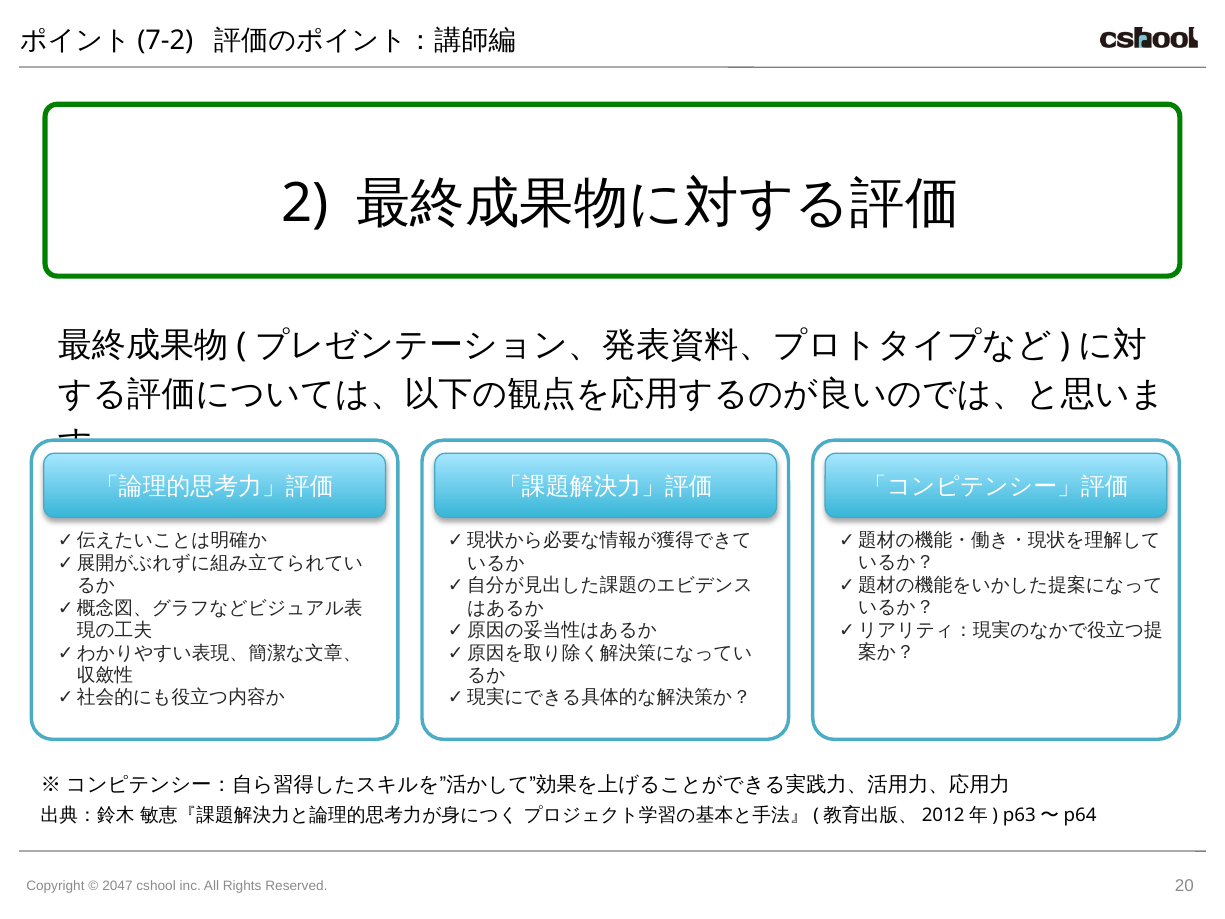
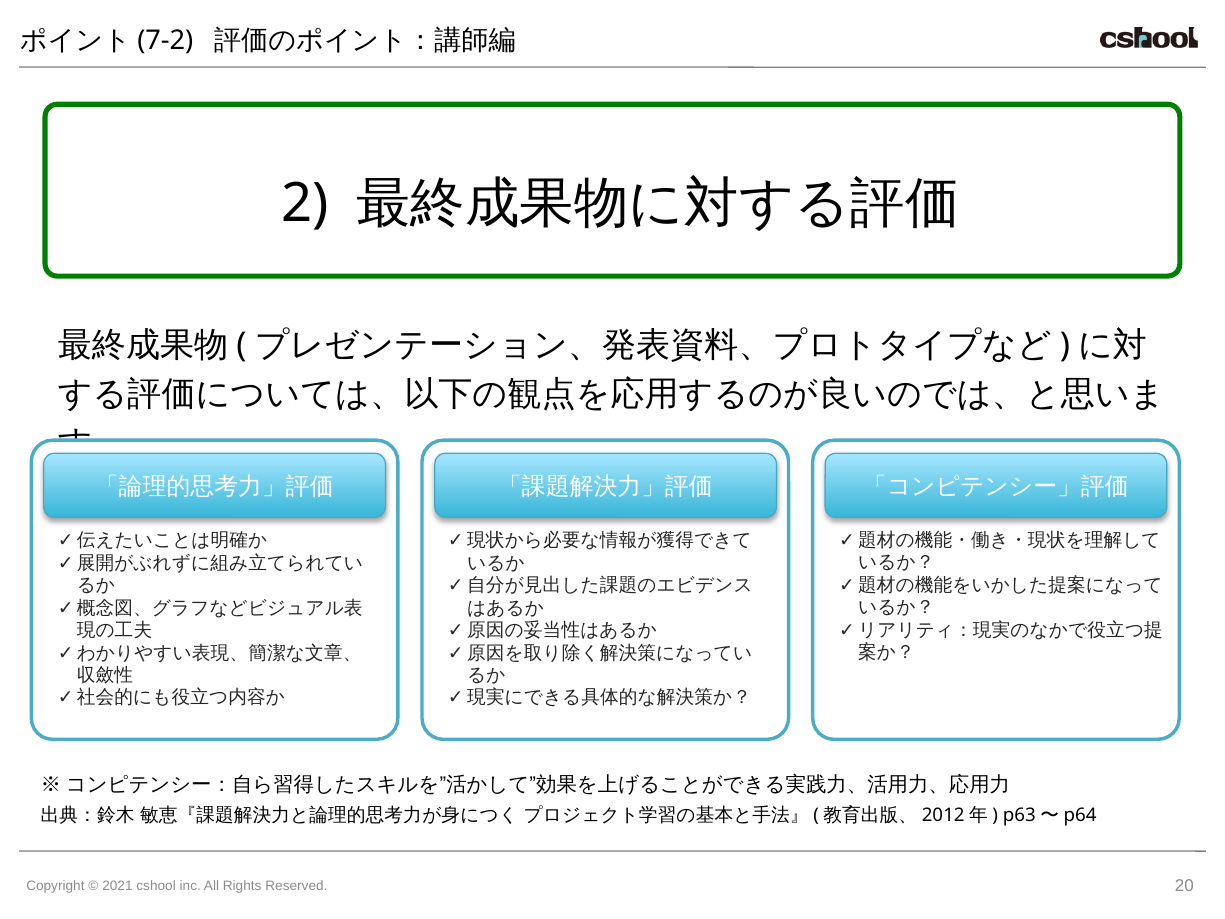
2047: 2047 -> 2021
